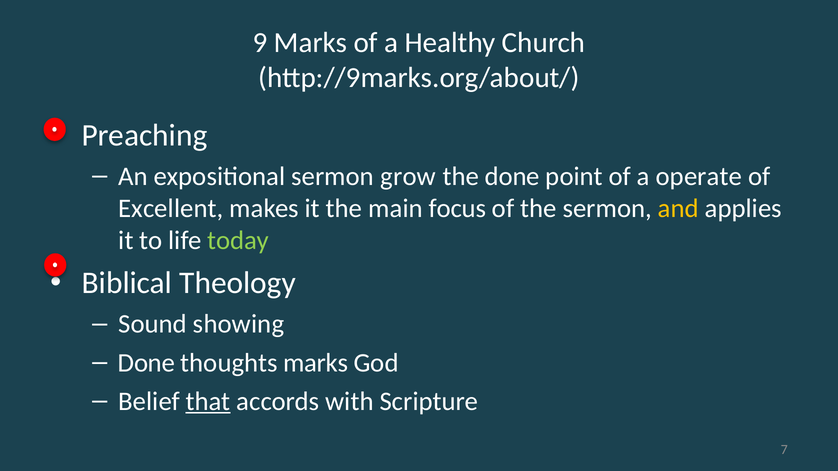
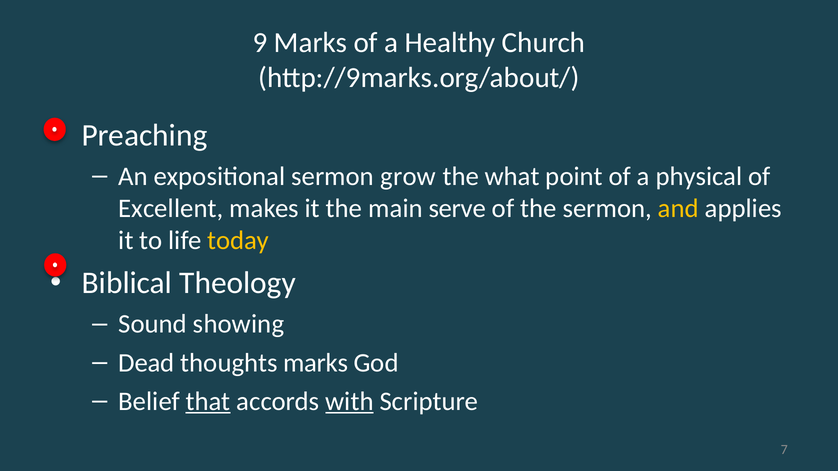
the done: done -> what
operate: operate -> physical
focus: focus -> serve
today colour: light green -> yellow
Done at (146, 363): Done -> Dead
with underline: none -> present
